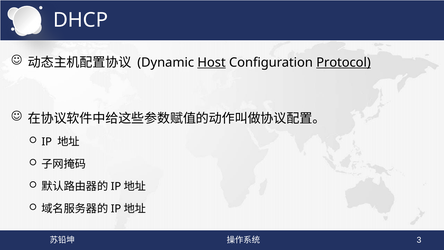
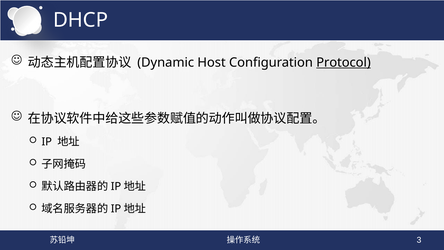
Host underline: present -> none
